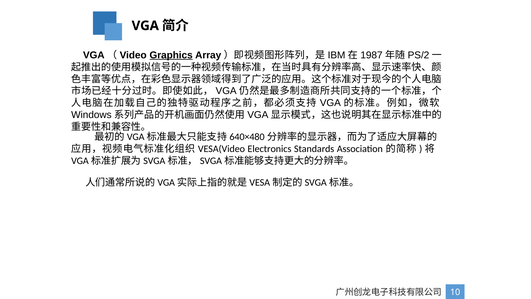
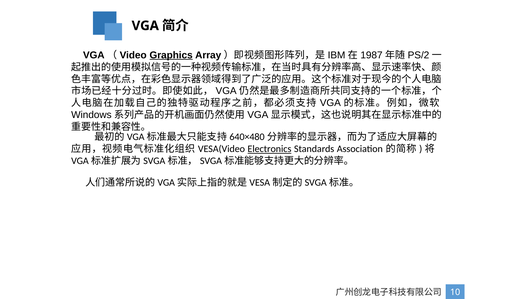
Electronics underline: none -> present
